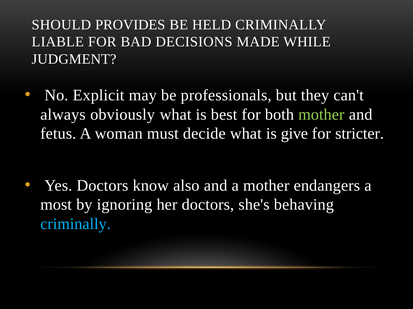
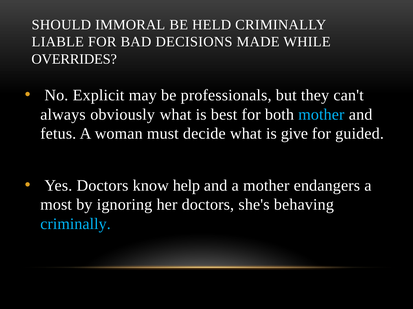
PROVIDES: PROVIDES -> IMMORAL
JUDGMENT: JUDGMENT -> OVERRIDES
mother at (321, 115) colour: light green -> light blue
stricter: stricter -> guided
also: also -> help
